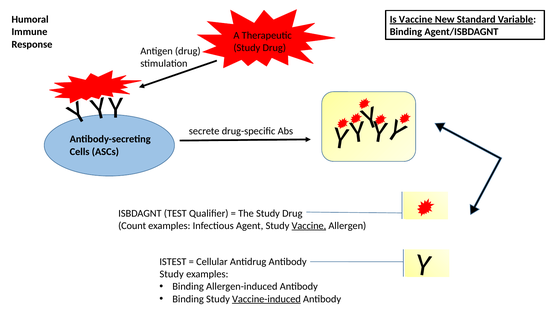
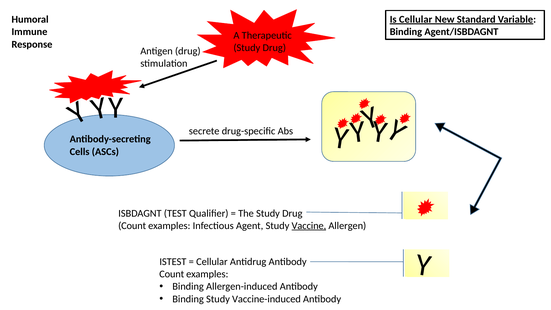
Is Vaccine: Vaccine -> Cellular
Study at (172, 274): Study -> Count
Vaccine-induced underline: present -> none
